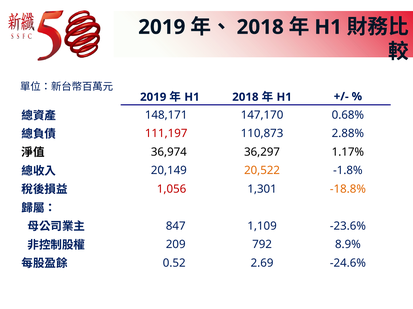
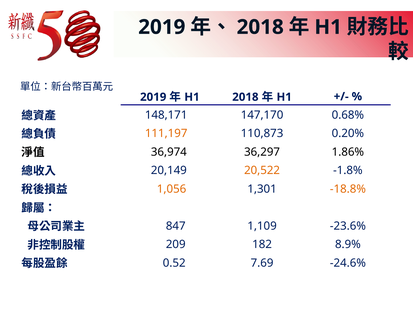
111,197 colour: red -> orange
2.88%: 2.88% -> 0.20%
1.17%: 1.17% -> 1.86%
1,056 colour: red -> orange
792: 792 -> 182
2.69: 2.69 -> 7.69
